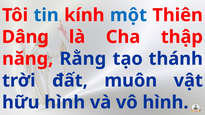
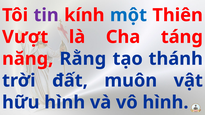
tin colour: blue -> purple
Dâng: Dâng -> Vượt
thập: thập -> táng
